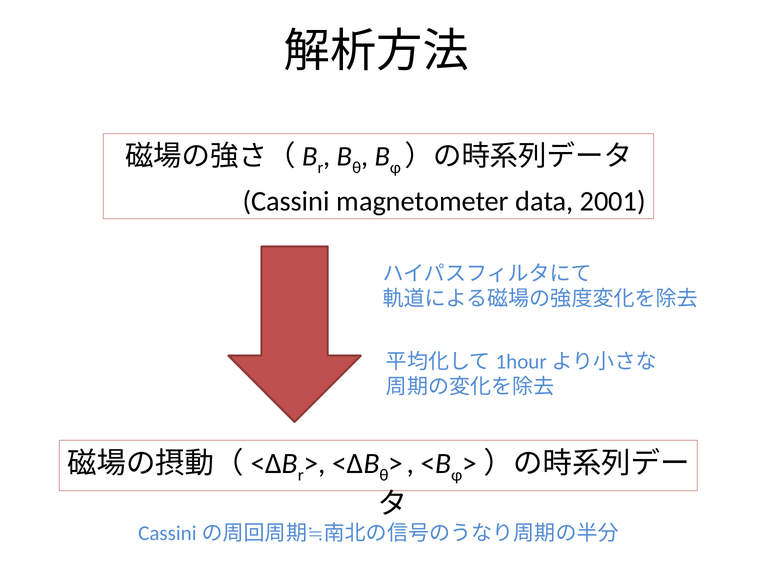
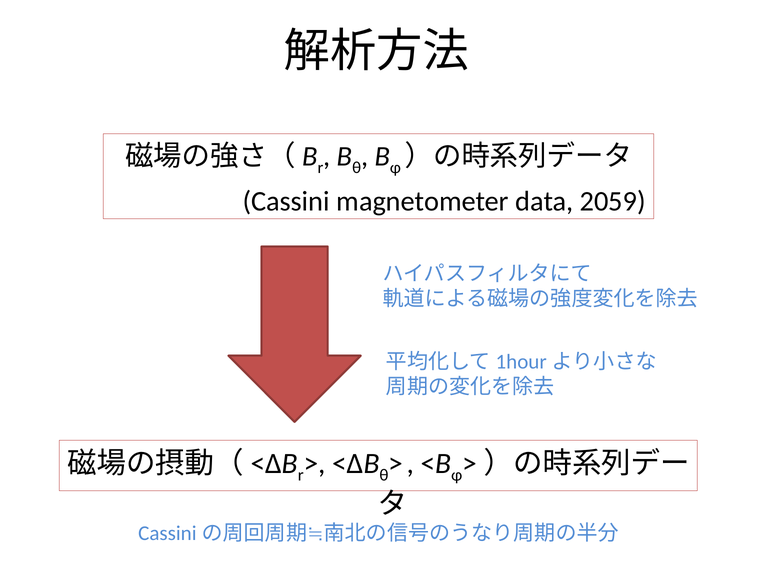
2001: 2001 -> 2059
